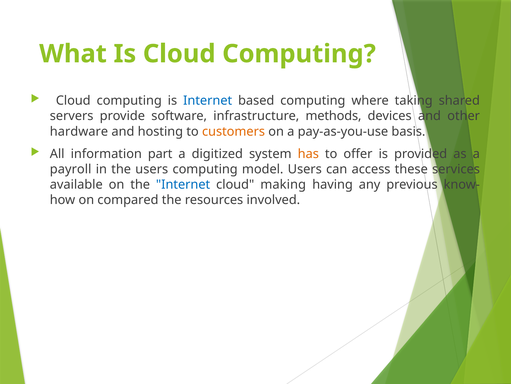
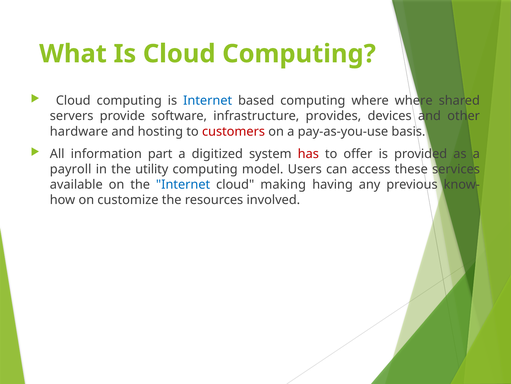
where taking: taking -> where
methods: methods -> provides
customers colour: orange -> red
has colour: orange -> red
the users: users -> utility
compared: compared -> customize
